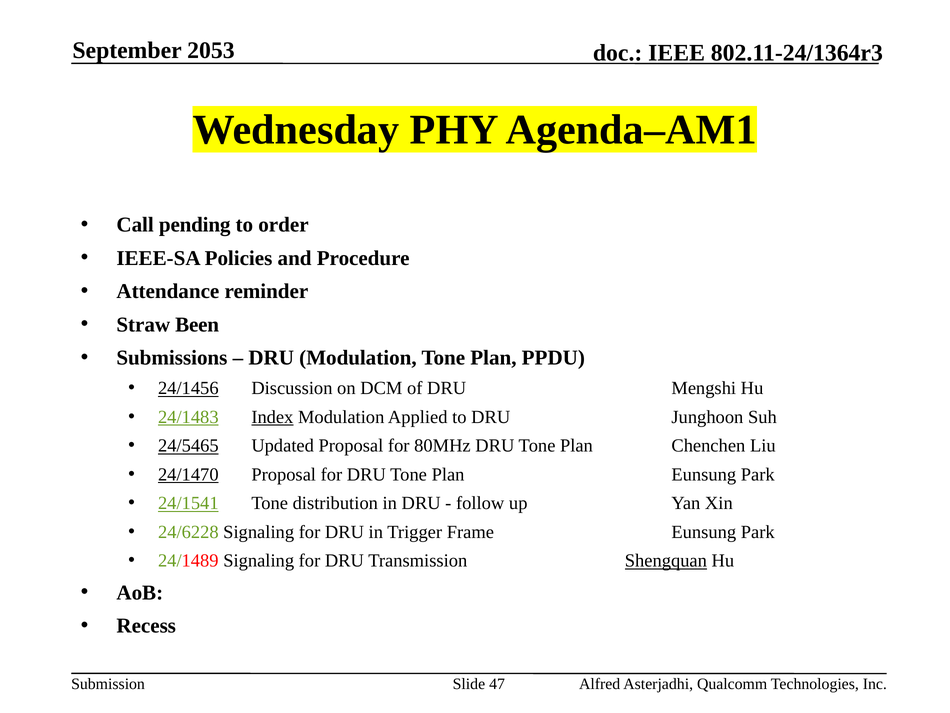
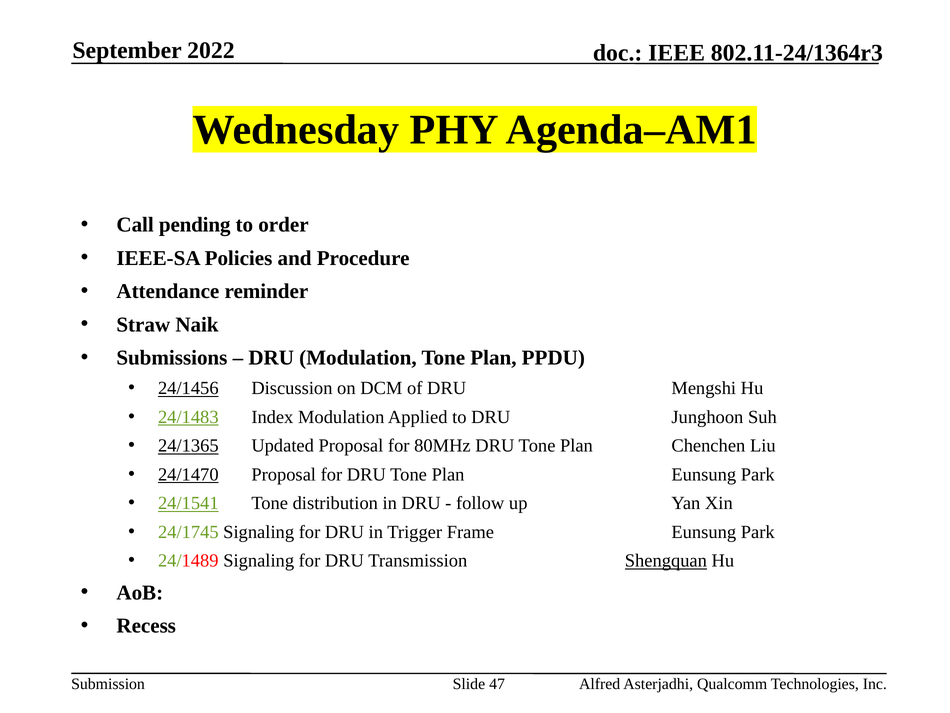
2053: 2053 -> 2022
Been: Been -> Naik
Index underline: present -> none
24/5465: 24/5465 -> 24/1365
24/6228: 24/6228 -> 24/1745
